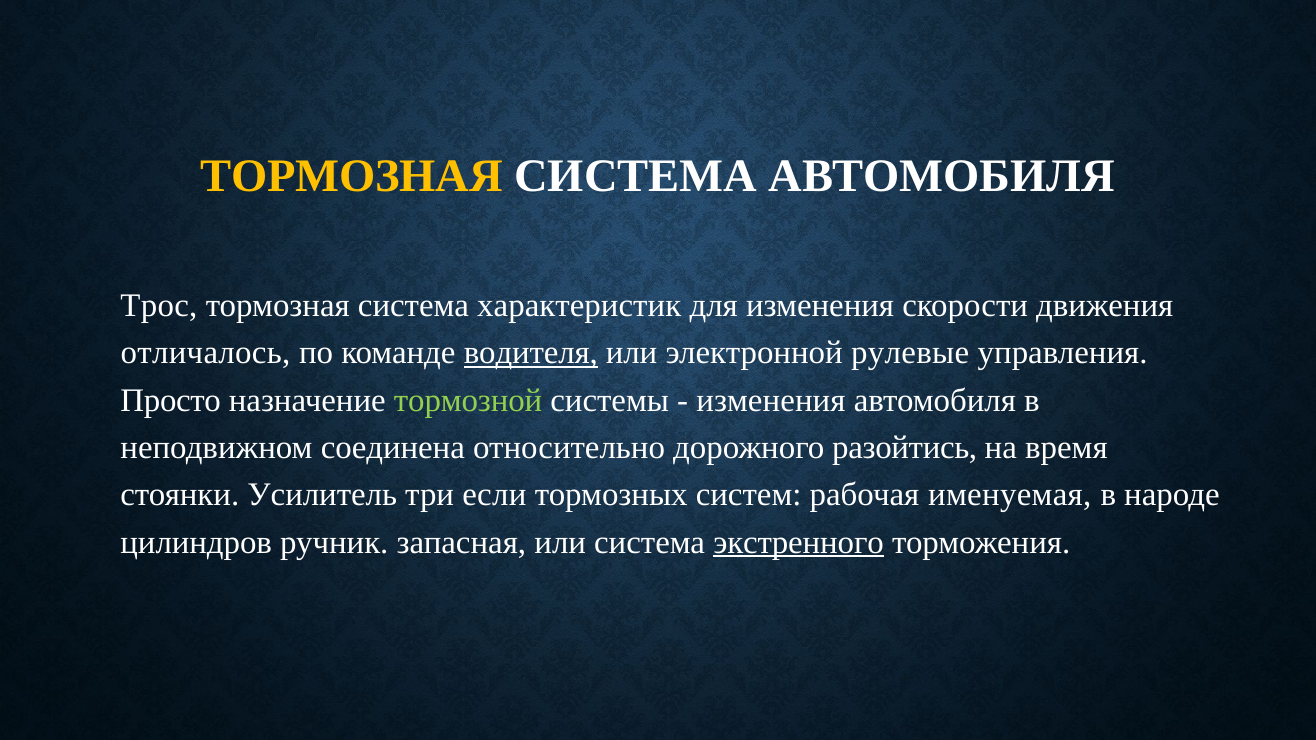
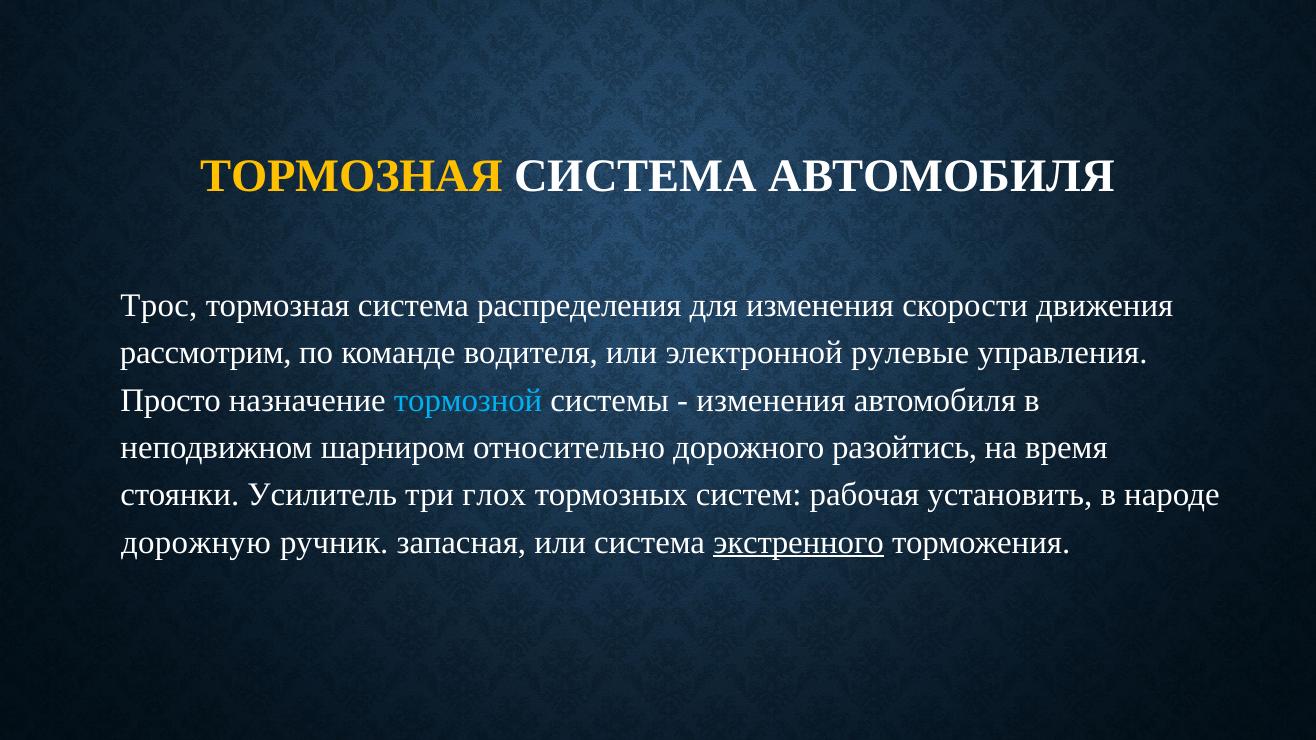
характеристик: характеристик -> распределения
отличалось: отличалось -> рассмотрим
водителя underline: present -> none
тормозной colour: light green -> light blue
соединена: соединена -> шарниром
если: если -> глох
именуемая: именуемая -> установить
цилиндров: цилиндров -> дорожную
